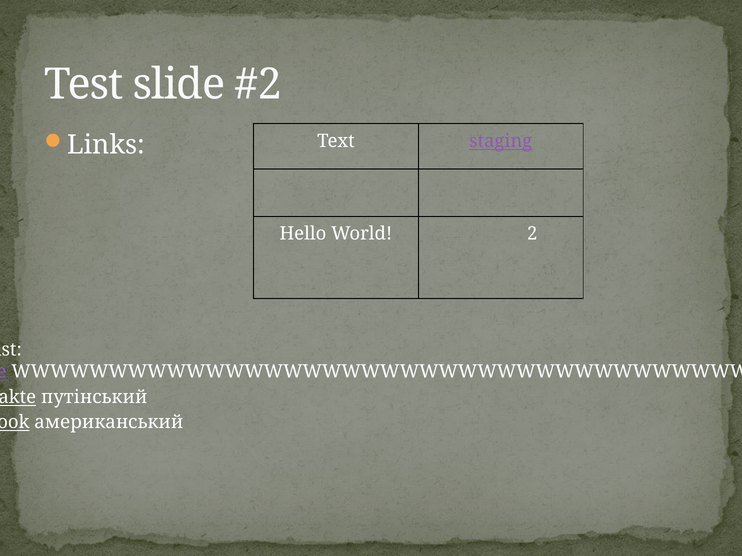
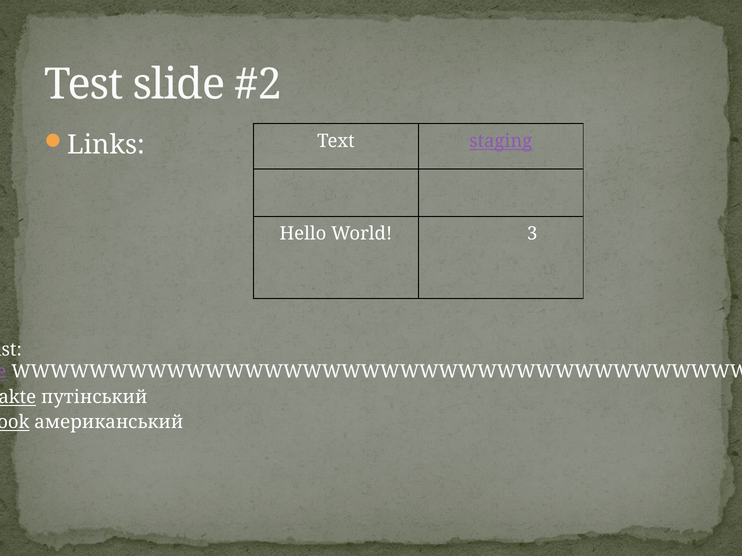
2: 2 -> 3
